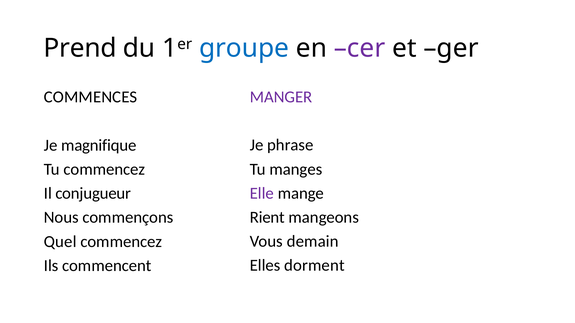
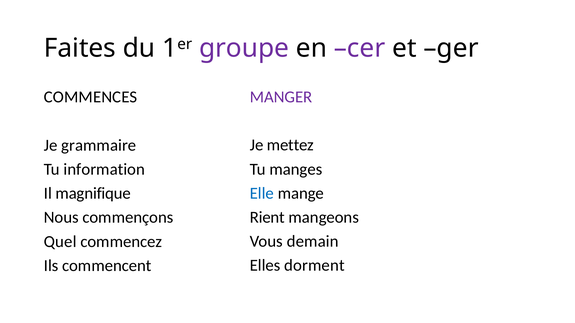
Prend: Prend -> Faites
groupe colour: blue -> purple
phrase: phrase -> mettez
magnifique: magnifique -> grammaire
Tu commencez: commencez -> information
Elle colour: purple -> blue
conjugueur: conjugueur -> magnifique
